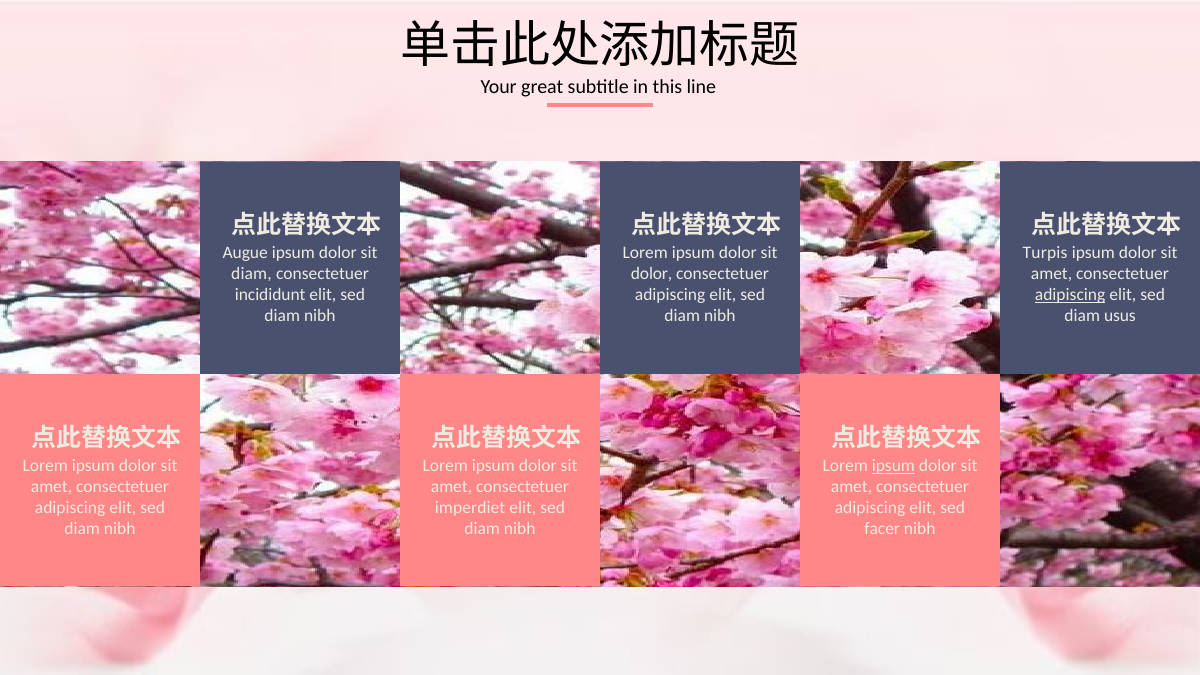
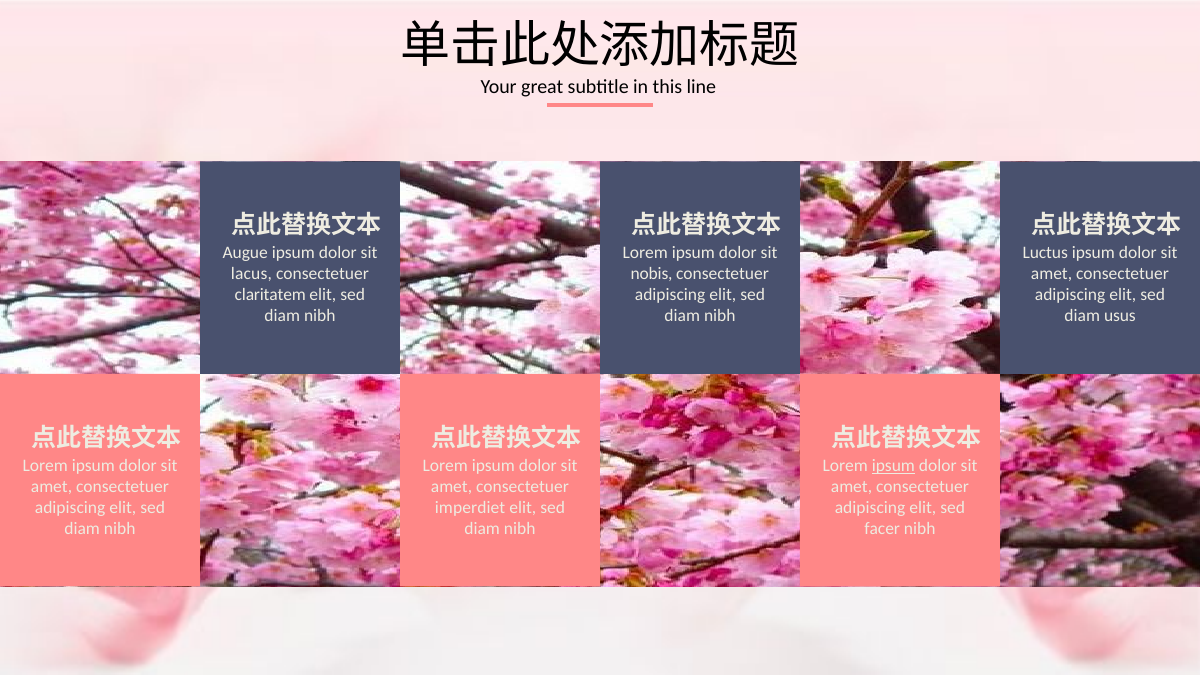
Turpis: Turpis -> Luctus
diam at (251, 274): diam -> lacus
dolor at (652, 274): dolor -> nobis
incididunt: incididunt -> claritatem
adipiscing at (1070, 295) underline: present -> none
